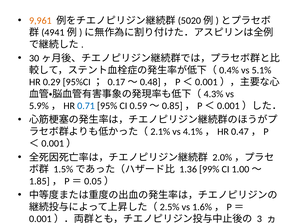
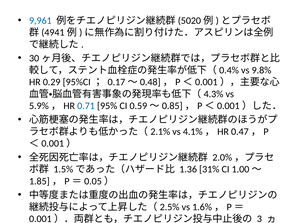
9,961 colour: orange -> blue
5.1%: 5.1% -> 9.8%
99%: 99% -> 31%
